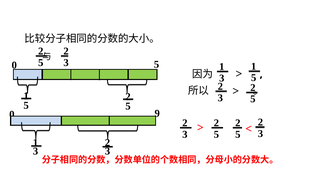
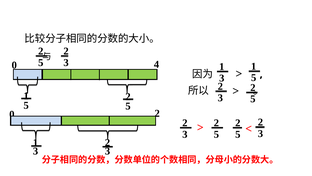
0 5: 5 -> 4
9 at (157, 113): 9 -> 2
